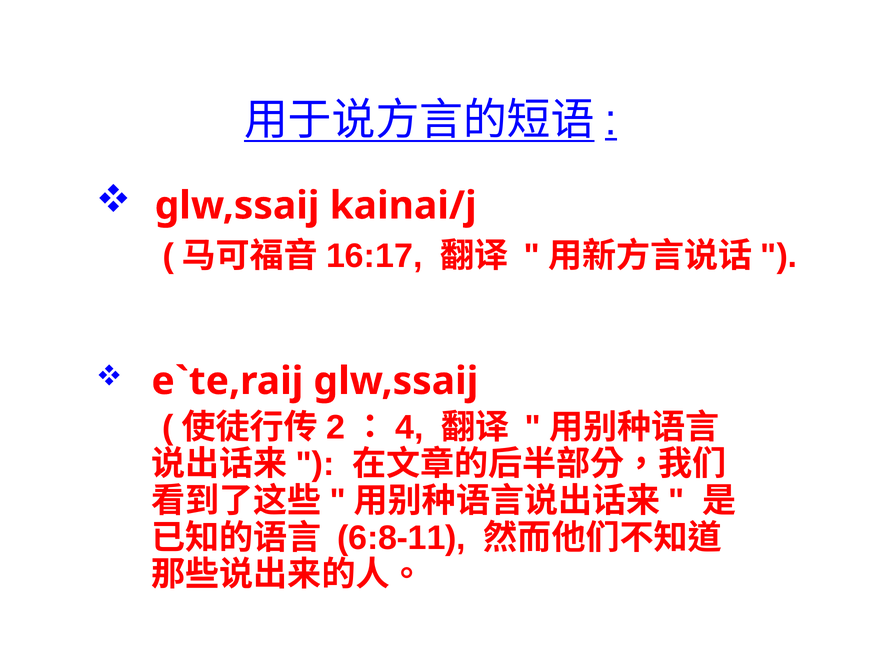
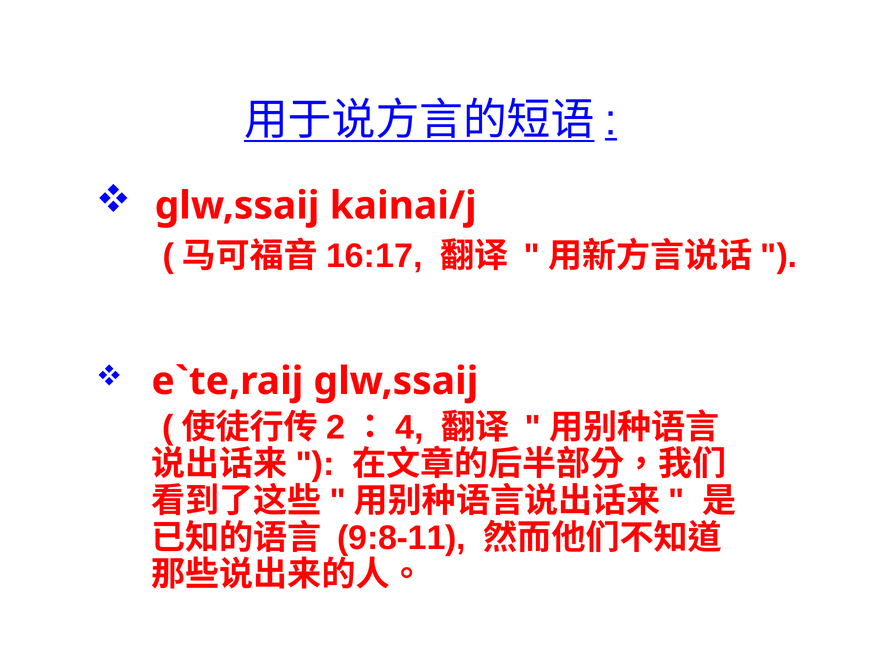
6:8-11: 6:8-11 -> 9:8-11
